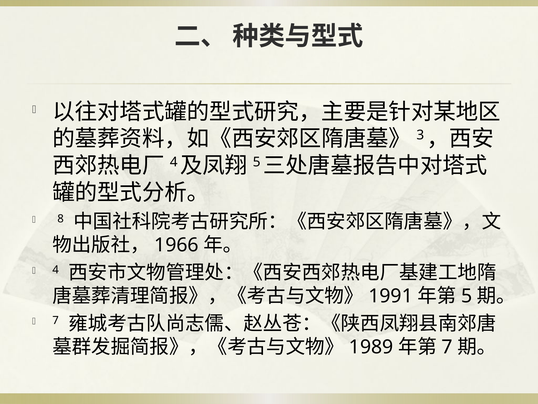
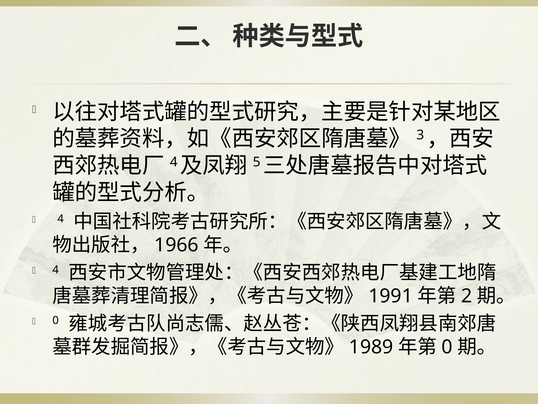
8 at (61, 219): 8 -> 4
5: 5 -> 2
7 at (56, 320): 7 -> 0
7 at (447, 346): 7 -> 0
